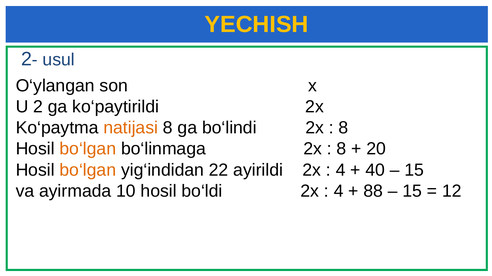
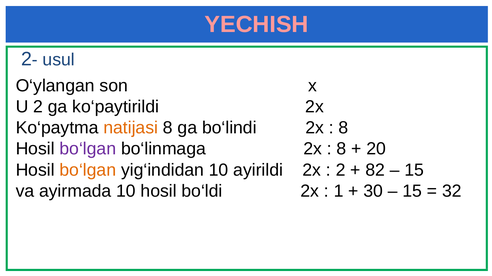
YECHISH colour: yellow -> pink
bo‘lgan at (88, 149) colour: orange -> purple
yig‘indidan 22: 22 -> 10
4 at (341, 170): 4 -> 2
40: 40 -> 82
4 at (339, 191): 4 -> 1
88: 88 -> 30
12: 12 -> 32
